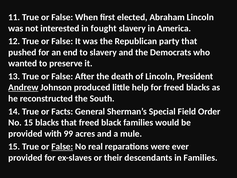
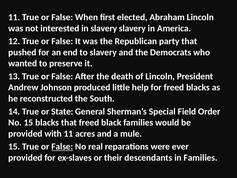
in fought: fought -> slavery
Andrew underline: present -> none
Facts: Facts -> State
with 99: 99 -> 11
